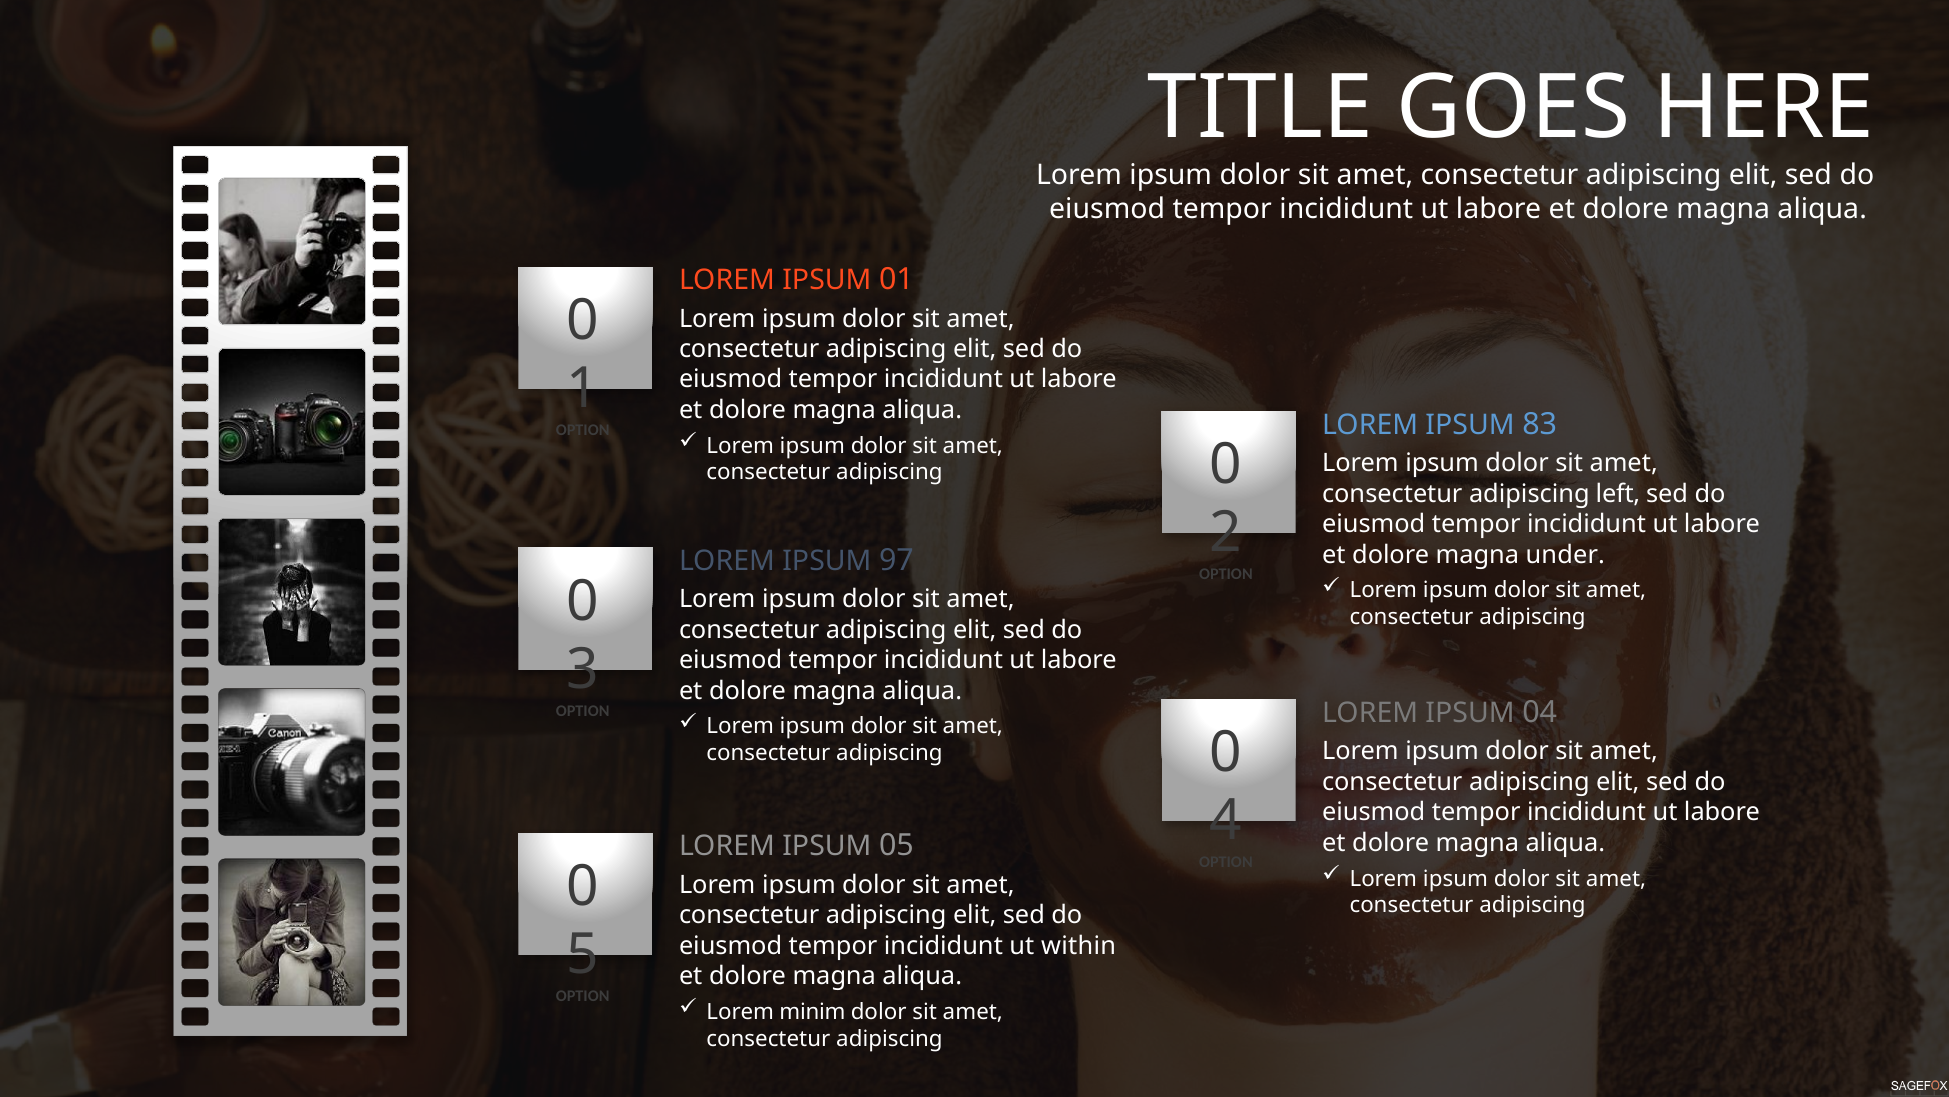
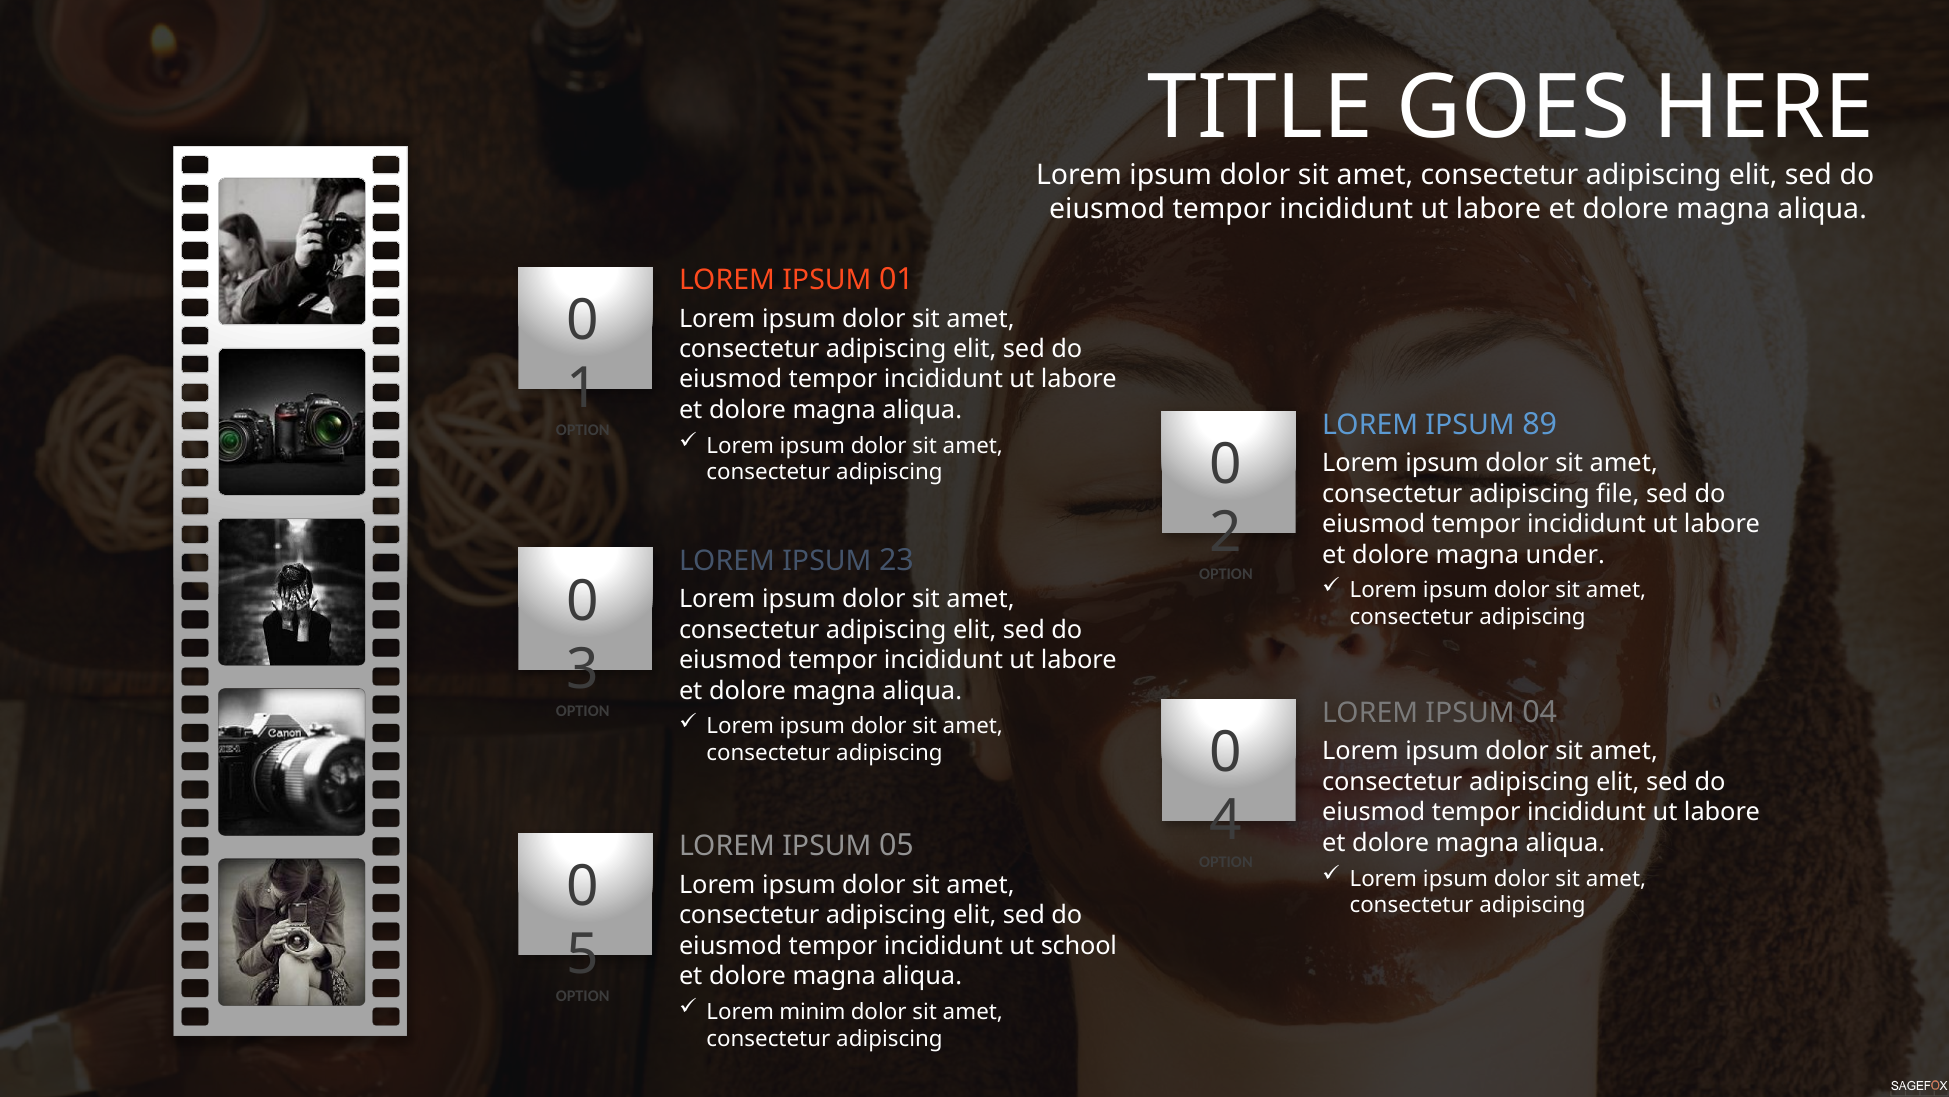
83: 83 -> 89
left: left -> file
97: 97 -> 23
within: within -> school
